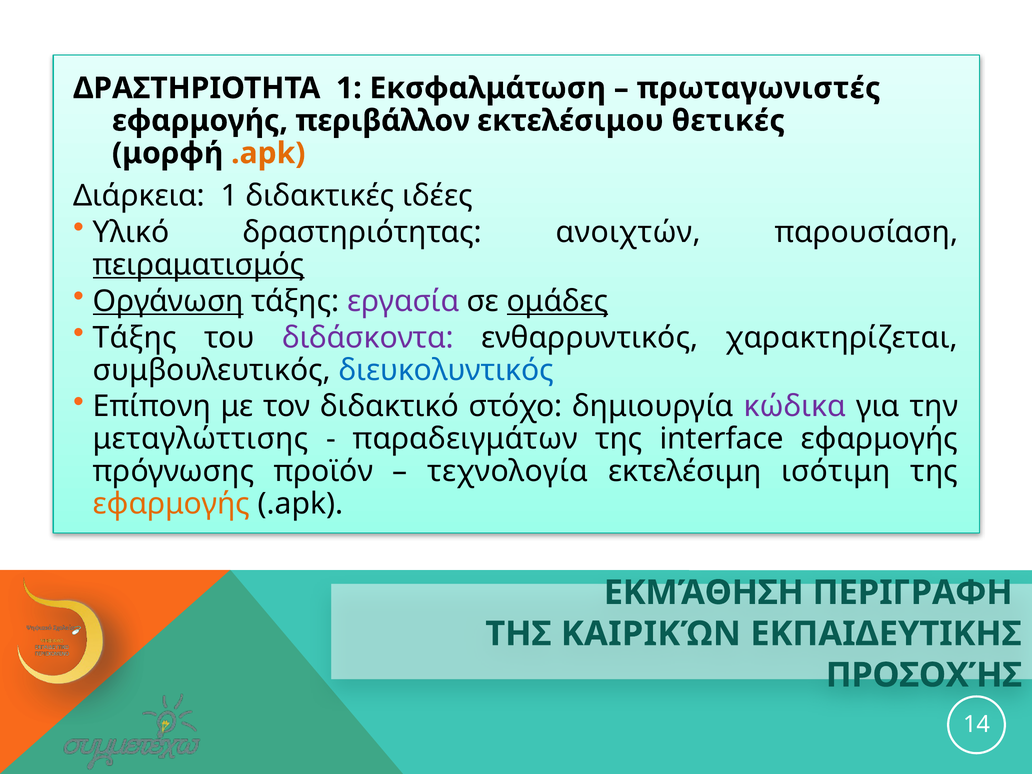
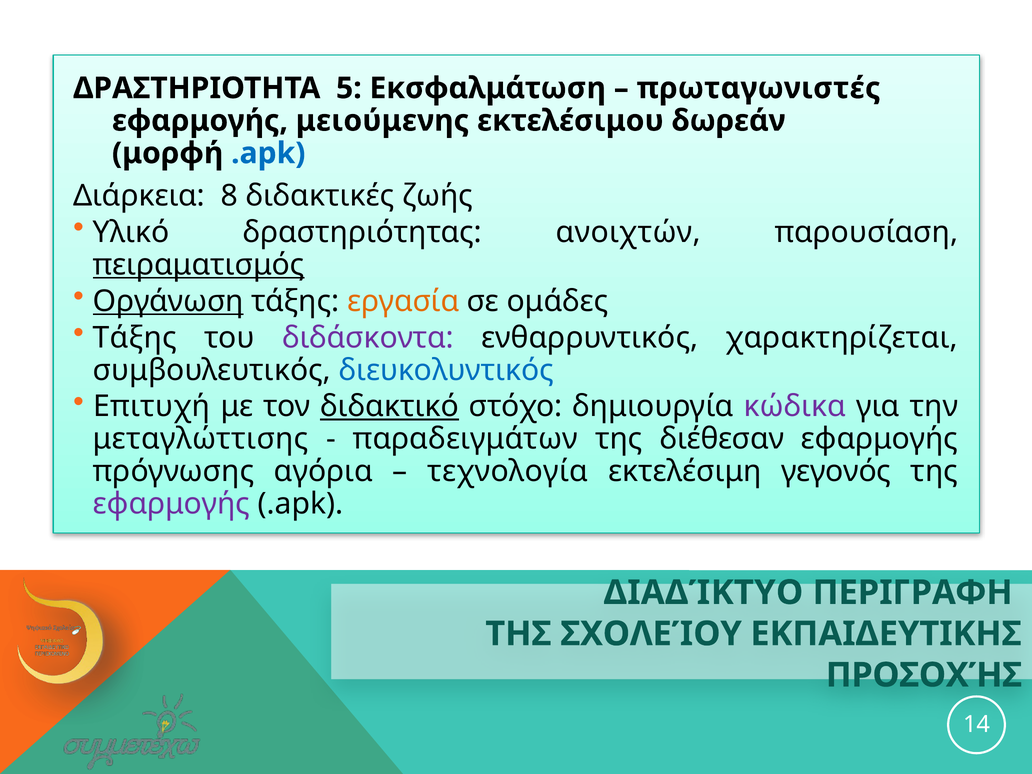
ΔΡΑΣΤΗΡΙΟΤΗΤΑ 1: 1 -> 5
περιβάλλον: περιβάλλον -> μειούμενης
θετικές: θετικές -> δωρεάν
.apk at (268, 153) colour: orange -> blue
Διάρκεια 1: 1 -> 8
ιδέες: ιδέες -> ζωής
εργασία colour: purple -> orange
ομάδες underline: present -> none
Επίπονη: Επίπονη -> Επιτυχή
διδακτικό underline: none -> present
interface: interface -> διέθεσαν
προϊόν: προϊόν -> αγόρια
ισότιμη: ισότιμη -> γεγονός
εφαρμογής at (171, 504) colour: orange -> purple
ΕΚΜΆΘΗΣΗ: ΕΚΜΆΘΗΣΗ -> ΔΙΑΔΊΚΤΥΟ
ΚΑΙΡΙΚΏΝ: ΚΑΙΡΙΚΏΝ -> ΣΧΟΛΕΊΟΥ
